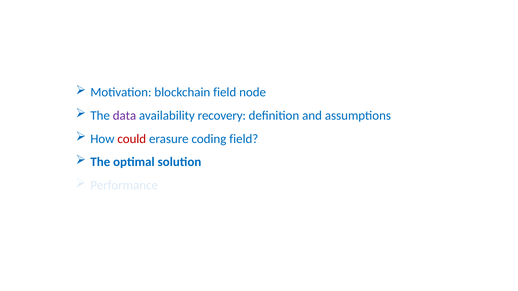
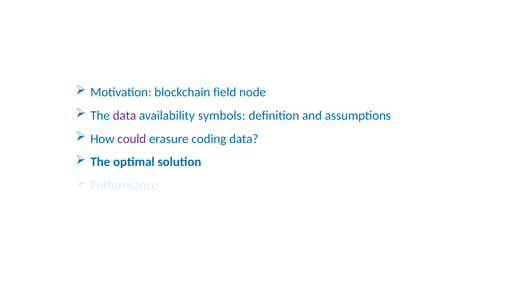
recovery: recovery -> symbols
could colour: red -> purple
coding field: field -> data
